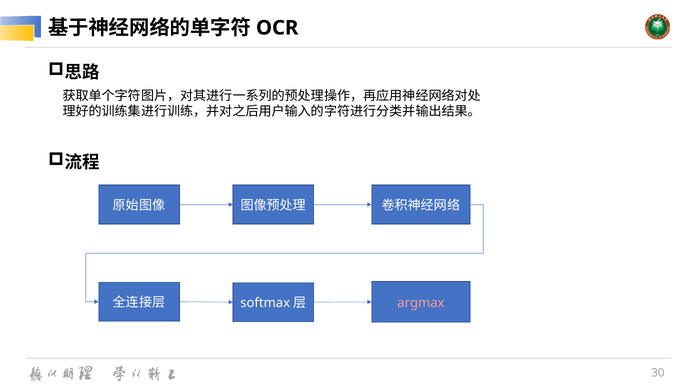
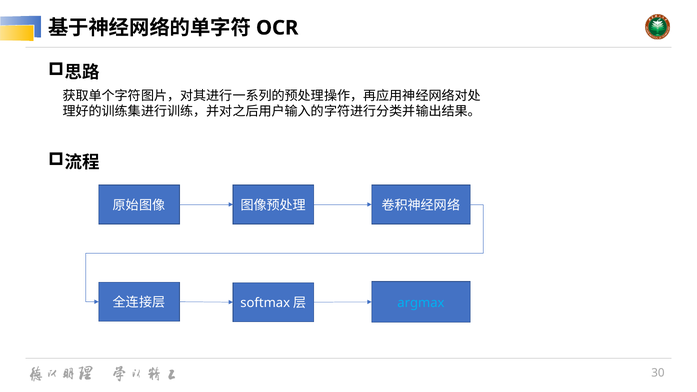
argmax colour: pink -> light blue
